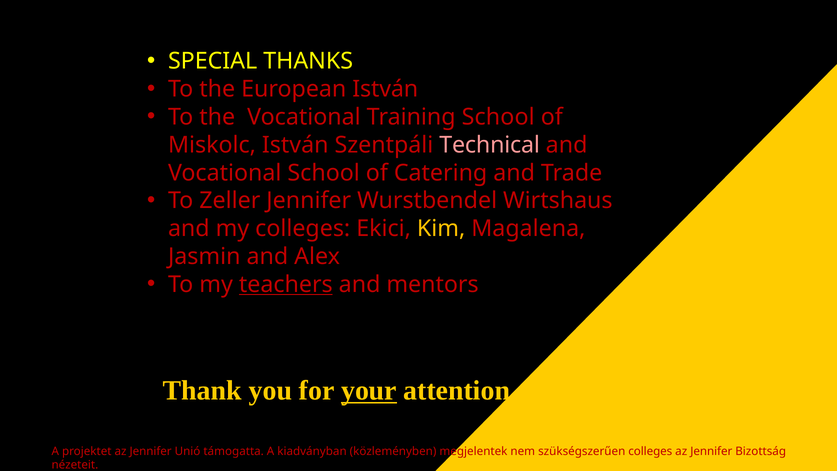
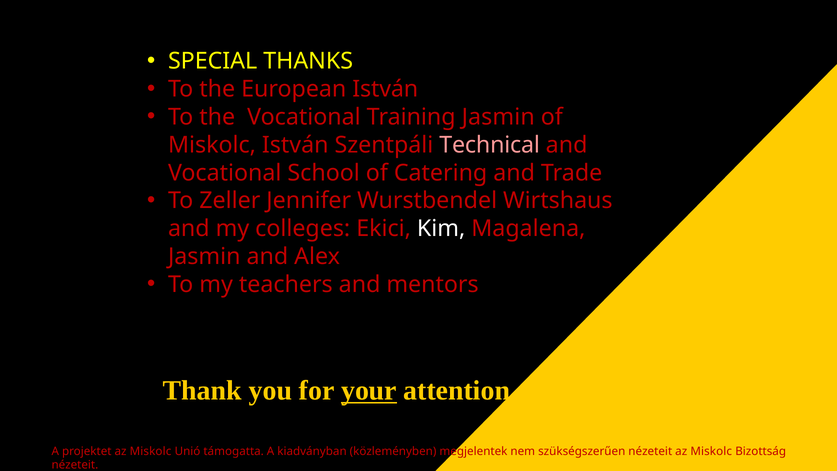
Training School: School -> Jasmin
Kim colour: yellow -> white
teachers underline: present -> none
projektet az Jennifer: Jennifer -> Miskolc
szükségszerűen colleges: colleges -> nézeteit
Jennifer at (711, 451): Jennifer -> Miskolc
